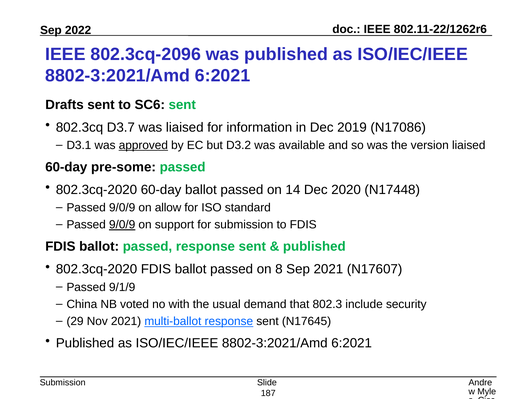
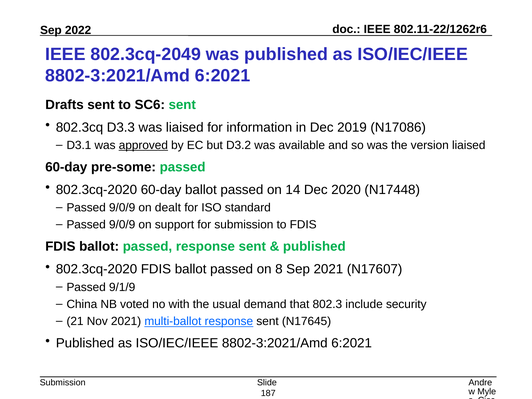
802.3cq-2096: 802.3cq-2096 -> 802.3cq-2049
D3.7: D3.7 -> D3.3
allow: allow -> dealt
9/0/9 at (122, 225) underline: present -> none
29: 29 -> 21
